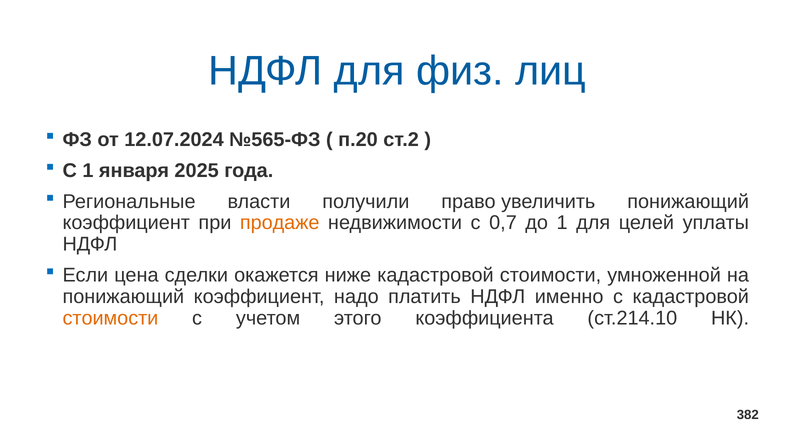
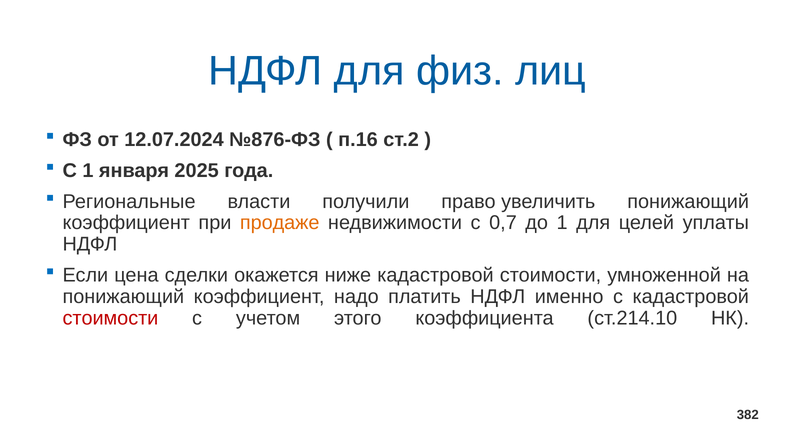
№565-ФЗ: №565-ФЗ -> №876-ФЗ
п.20: п.20 -> п.16
стоимости at (110, 318) colour: orange -> red
